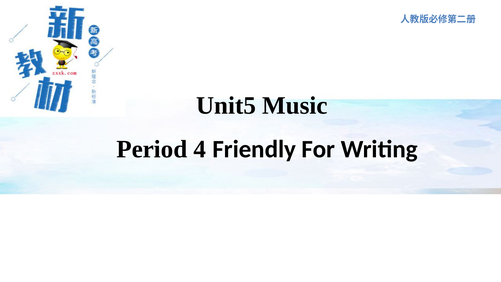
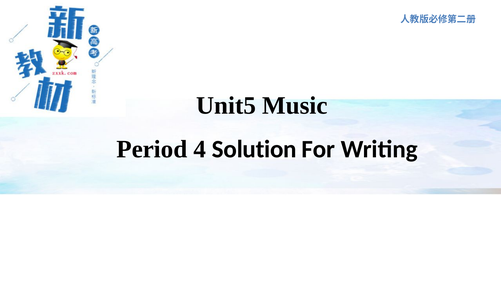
Friendly: Friendly -> Solution
